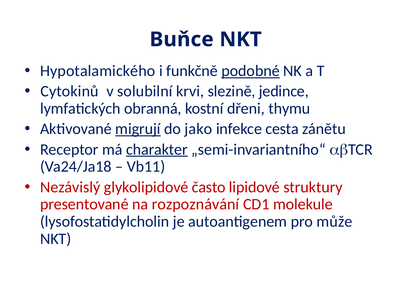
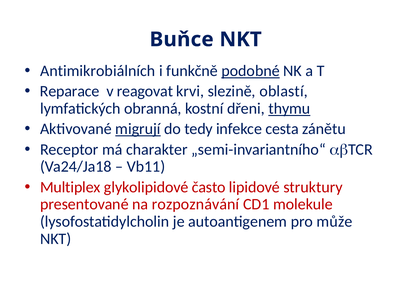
Hypotalamického: Hypotalamického -> Antimikrobiálních
Cytokinů: Cytokinů -> Reparace
solubilní: solubilní -> reagovat
jedince: jedince -> oblastí
thymu underline: none -> present
jako: jako -> tedy
charakter underline: present -> none
Nezávislý: Nezávislý -> Multiplex
